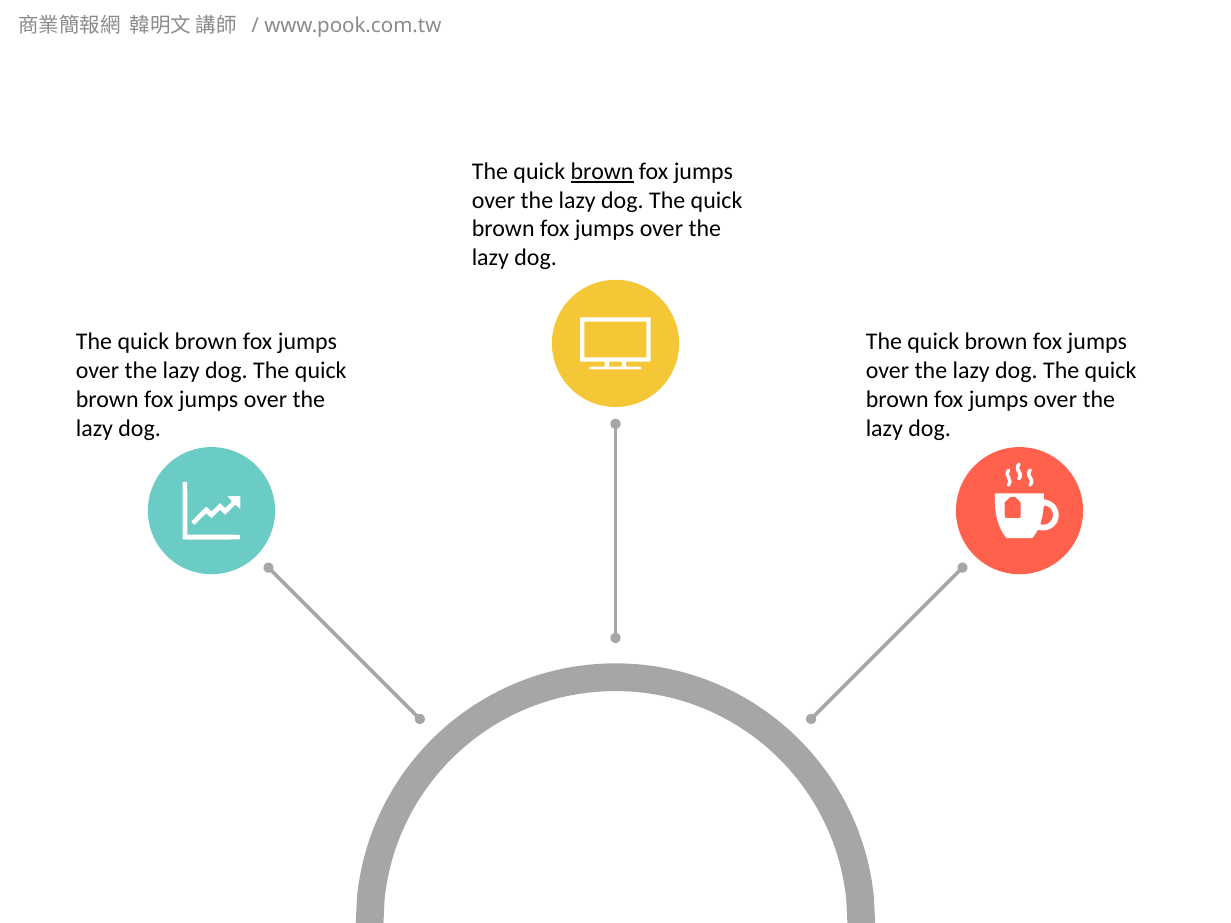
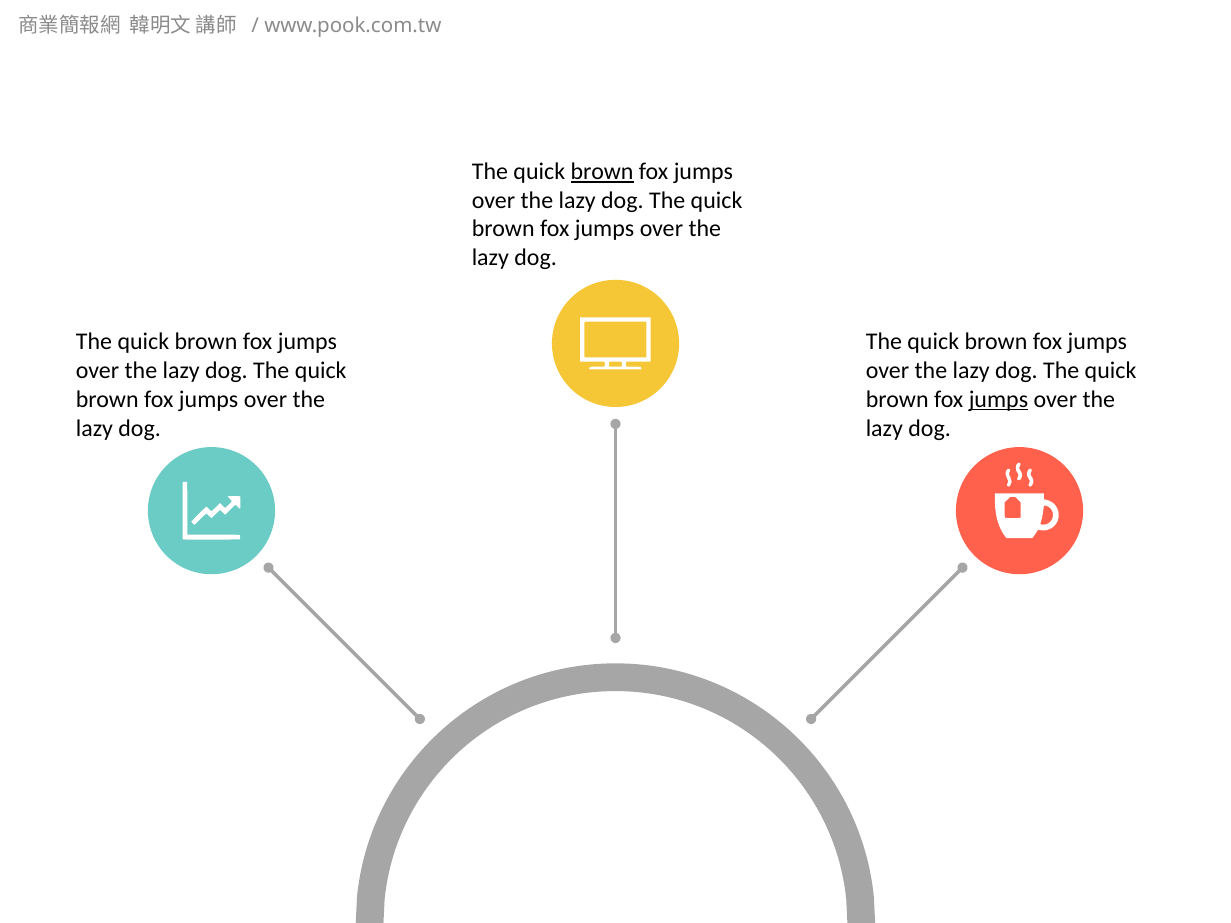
jumps at (998, 400) underline: none -> present
